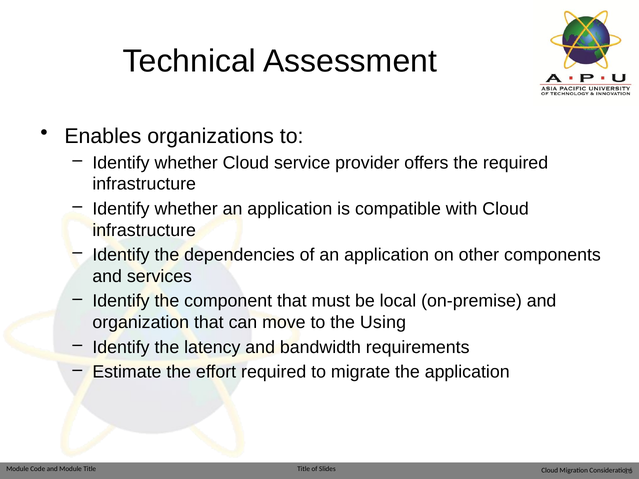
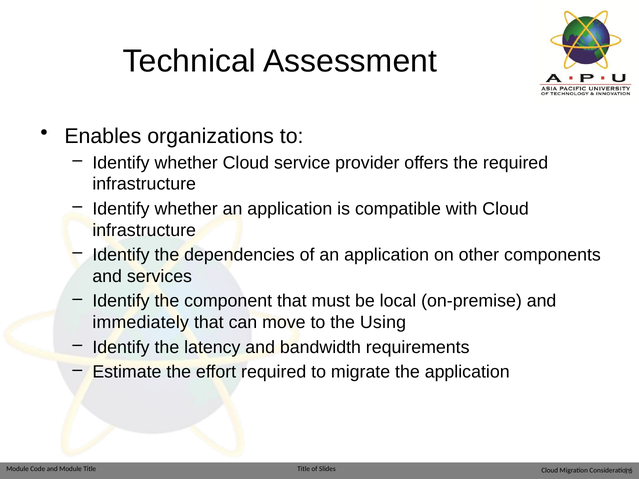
organization: organization -> immediately
